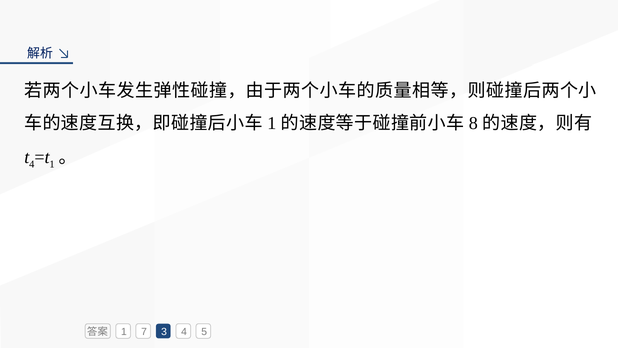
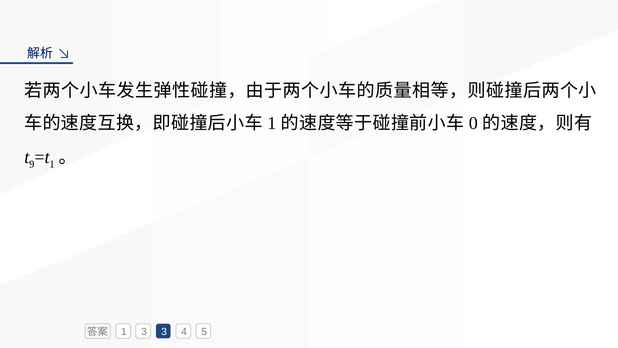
8: 8 -> 0
4 at (32, 164): 4 -> 9
1 7: 7 -> 3
